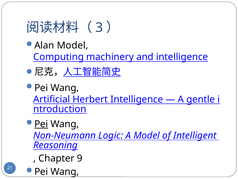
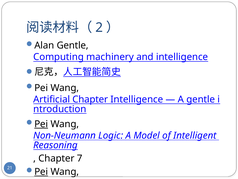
3: 3 -> 2
Alan Model: Model -> Gentle
Artificial Herbert: Herbert -> Chapter
9: 9 -> 7
Pei at (41, 171) underline: none -> present
